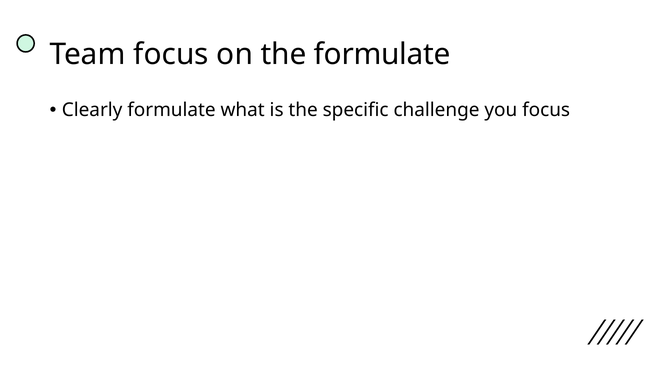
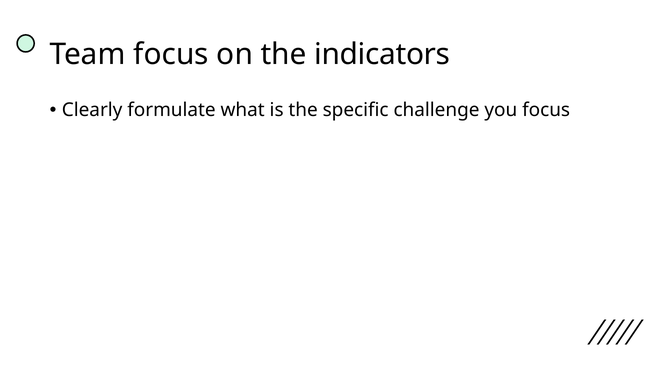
the formulate: formulate -> indicators
